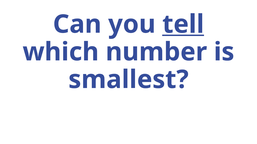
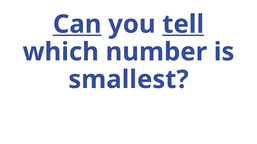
Can underline: none -> present
